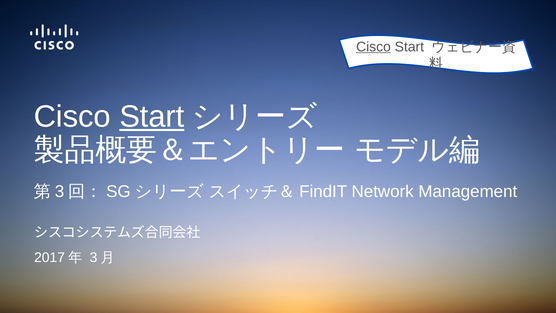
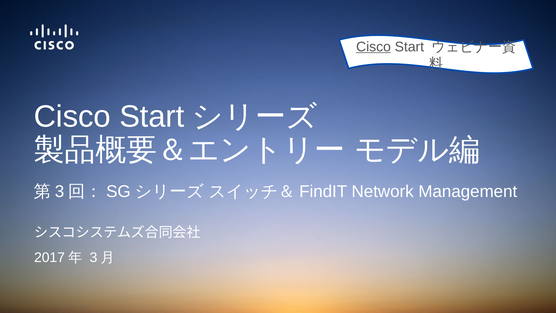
Start at (152, 117) underline: present -> none
